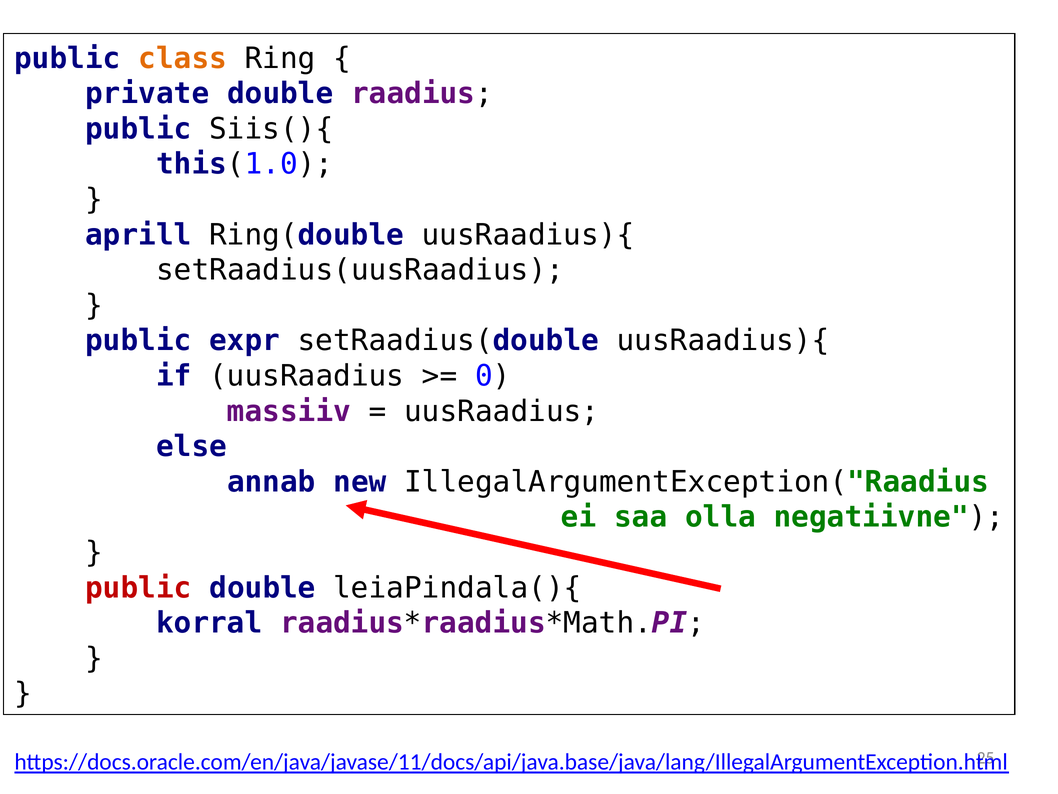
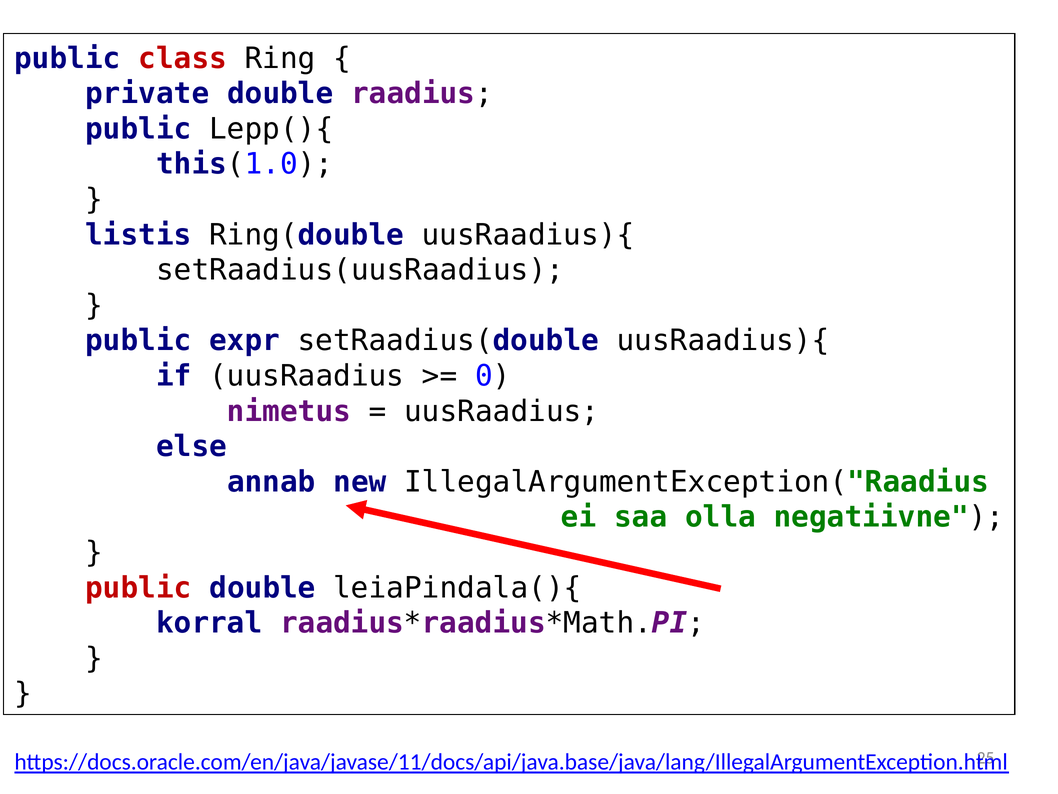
class colour: orange -> red
Siis(){: Siis(){ -> Lepp(){
aprill: aprill -> listis
massiiv: massiiv -> nimetus
